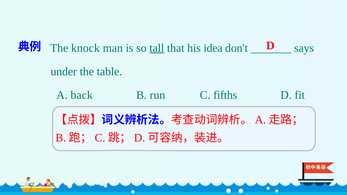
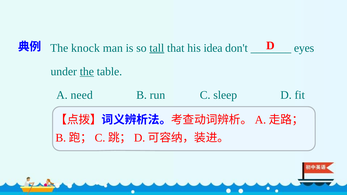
says: says -> eyes
the at (87, 72) underline: none -> present
back: back -> need
fifths: fifths -> sleep
